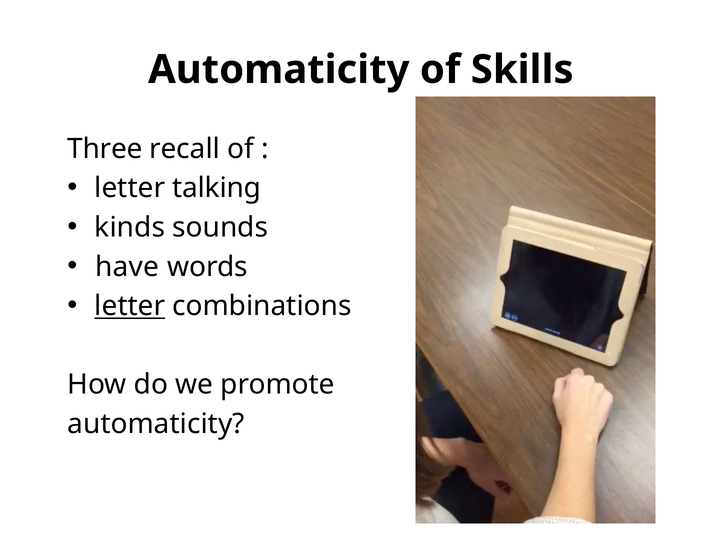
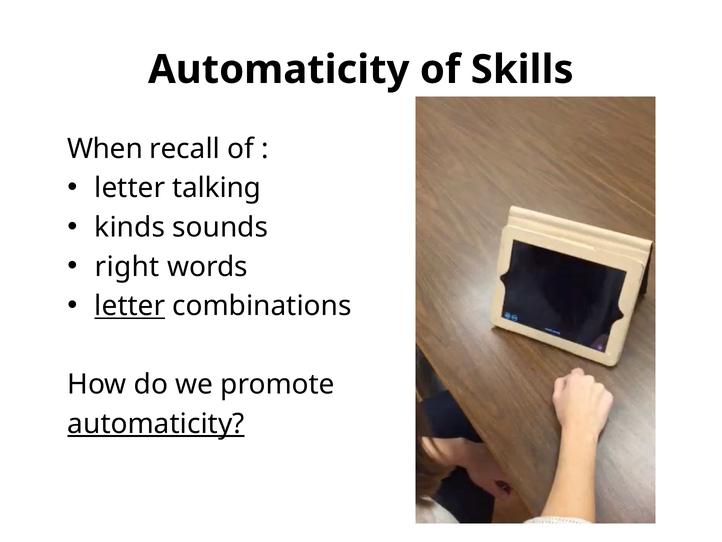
Three: Three -> When
have: have -> right
automaticity at (156, 424) underline: none -> present
